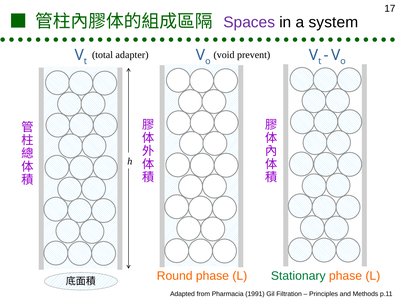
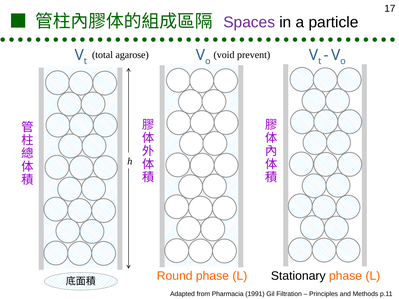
system: system -> particle
adapter: adapter -> agarose
Stationary colour: green -> black
